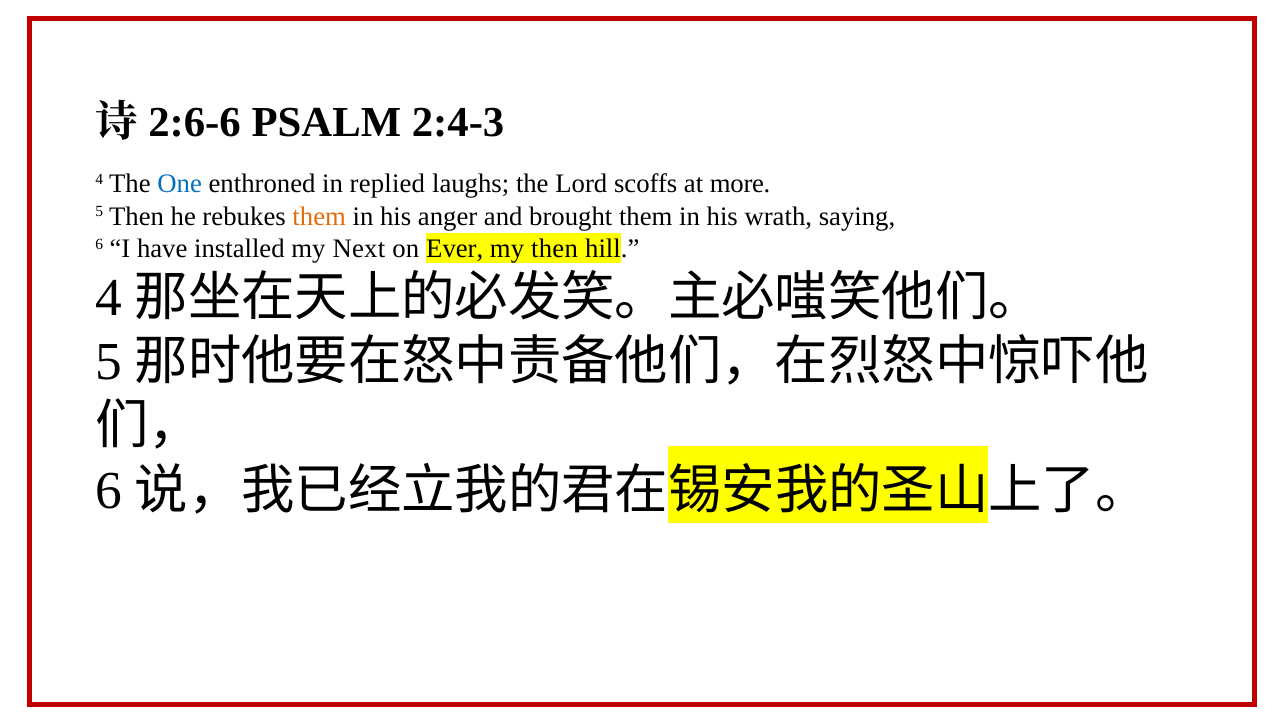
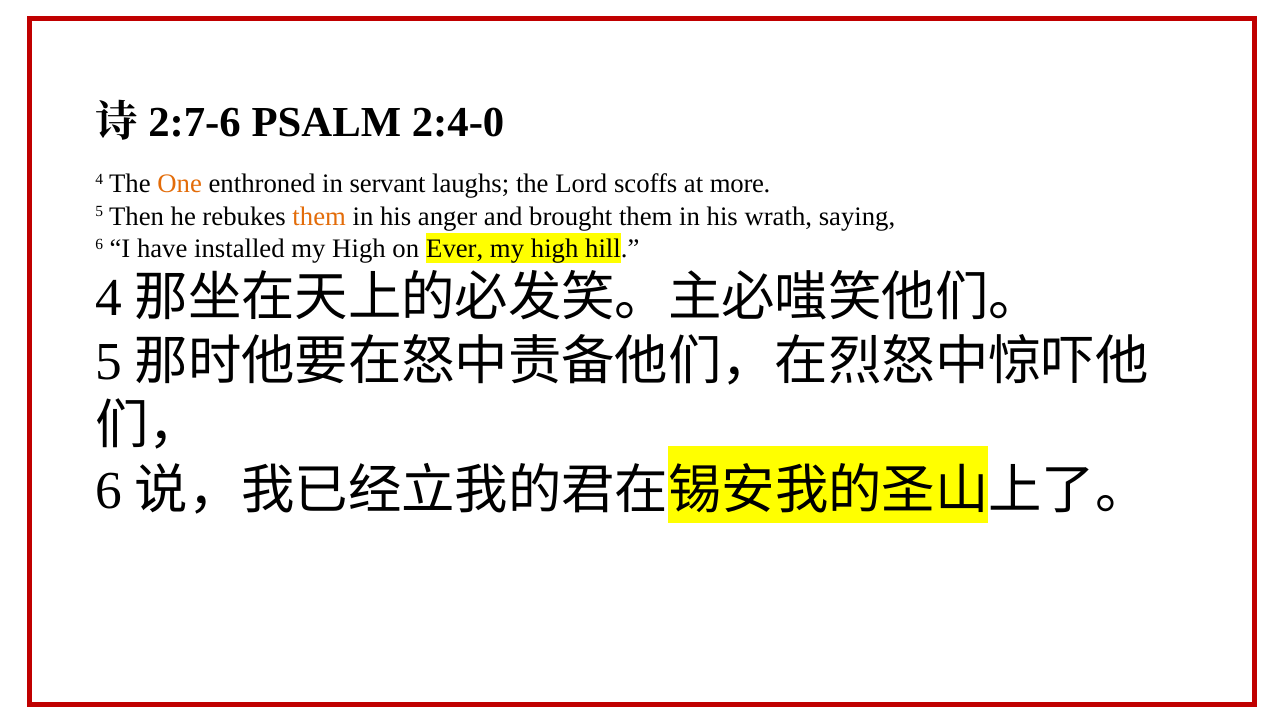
2:6-6: 2:6-6 -> 2:7-6
2:4-3: 2:4-3 -> 2:4-0
One colour: blue -> orange
replied: replied -> servant
installed my Next: Next -> High
then at (555, 248): then -> high
